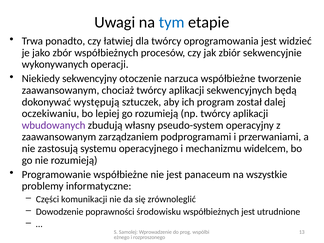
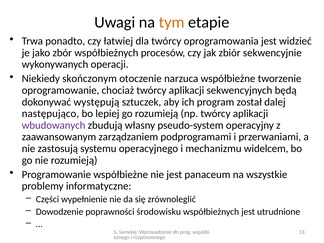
tym colour: blue -> orange
sekwencyjny: sekwencyjny -> skończonym
zaawansowanym at (61, 90): zaawansowanym -> oprogramowanie
oczekiwaniu: oczekiwaniu -> następująco
komunikacji: komunikacji -> wypełnienie
